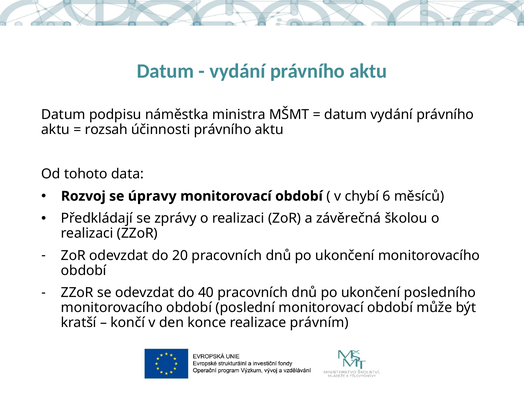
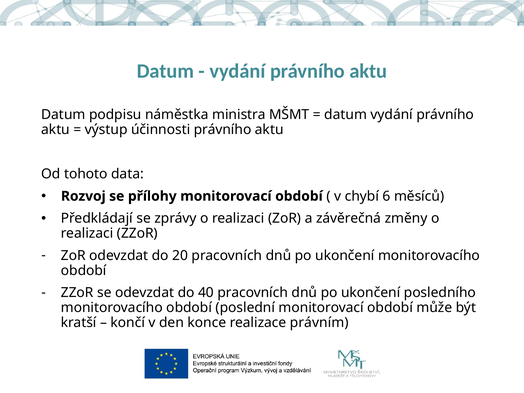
rozsah: rozsah -> výstup
úpravy: úpravy -> přílohy
školou: školou -> změny
